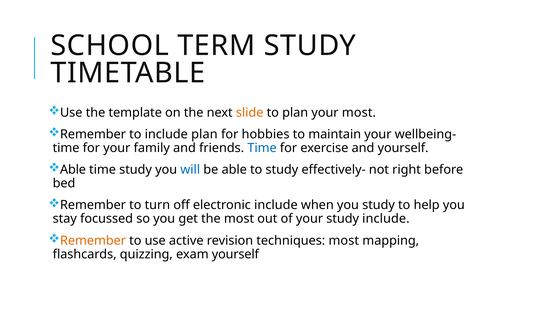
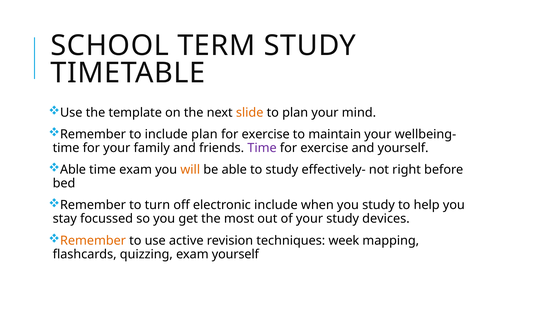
your most: most -> mind
hobbies at (266, 134): hobbies -> exercise
Time at (262, 148) colour: blue -> purple
time study: study -> exam
will colour: blue -> orange
study include: include -> devices
techniques most: most -> week
